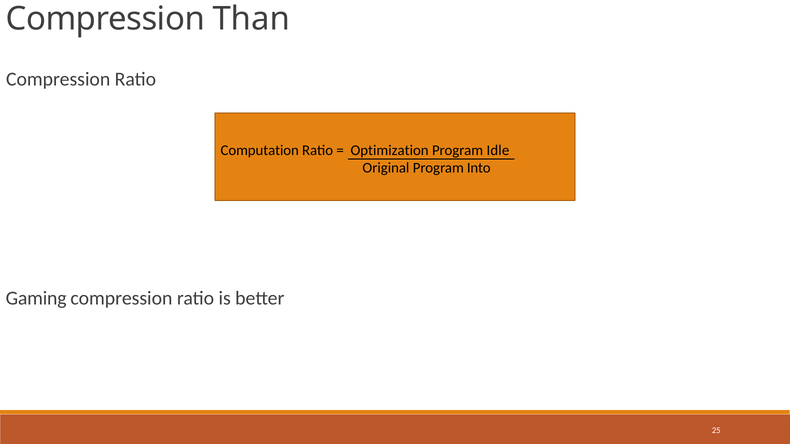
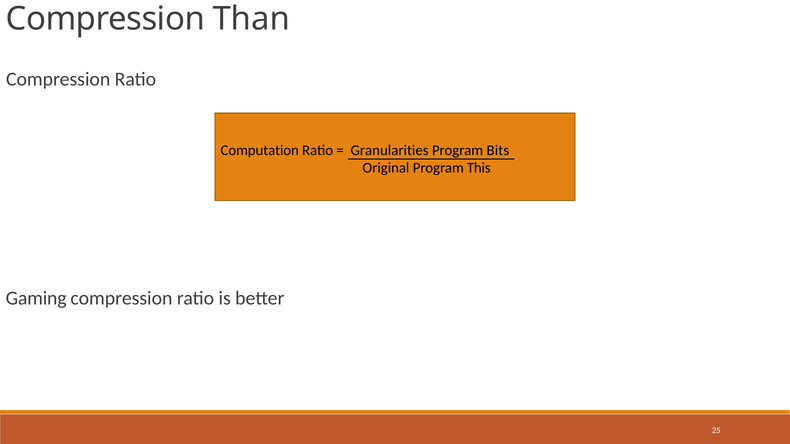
Optimization: Optimization -> Granularities
Idle: Idle -> Bits
Into: Into -> This
